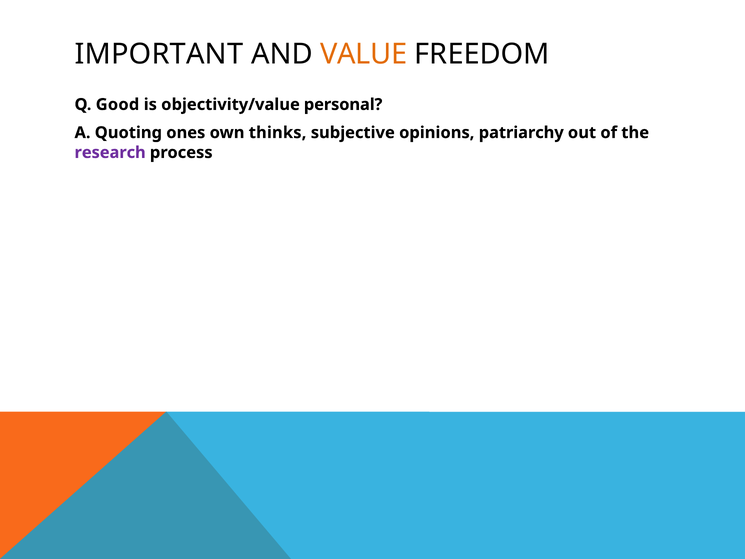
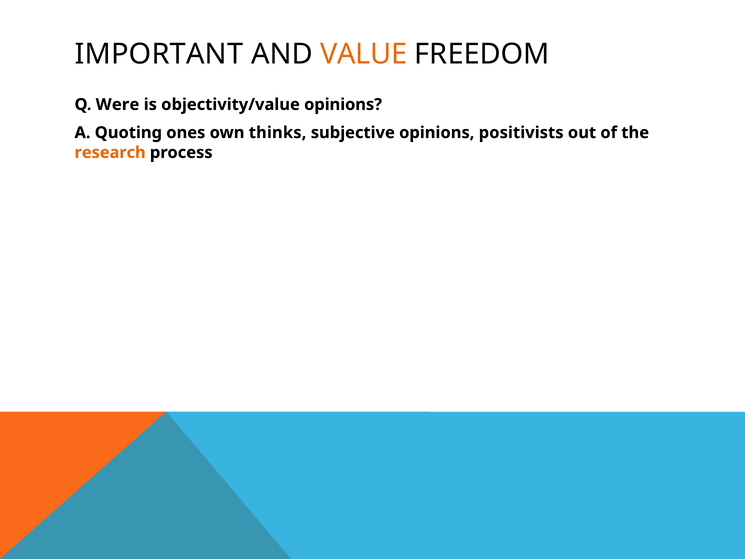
Good: Good -> Were
objectivity/value personal: personal -> opinions
patriarchy: patriarchy -> positivists
research colour: purple -> orange
